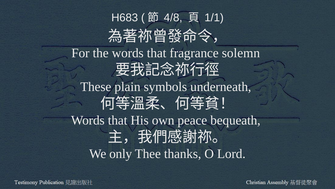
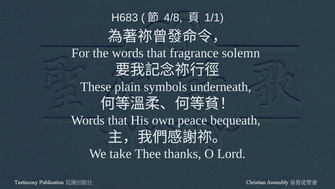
only: only -> take
